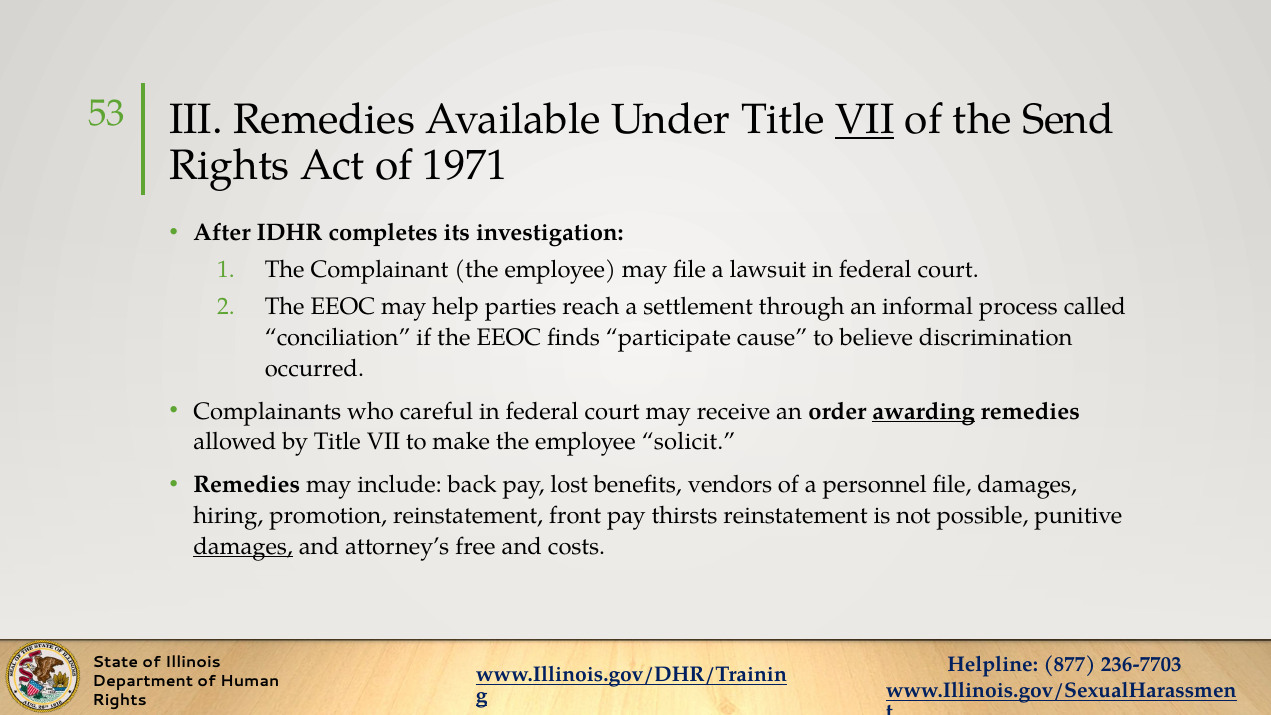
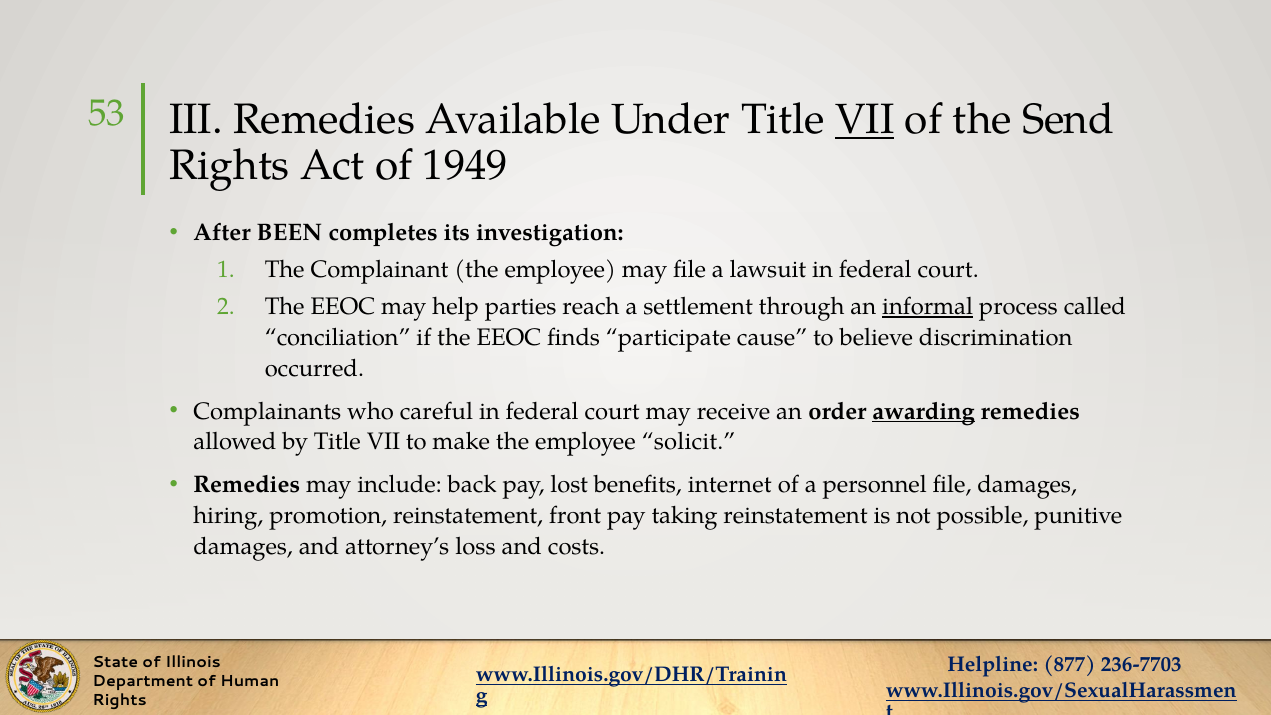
1971: 1971 -> 1949
IDHR: IDHR -> BEEN
informal underline: none -> present
vendors: vendors -> internet
thirsts: thirsts -> taking
damages at (243, 546) underline: present -> none
free: free -> loss
